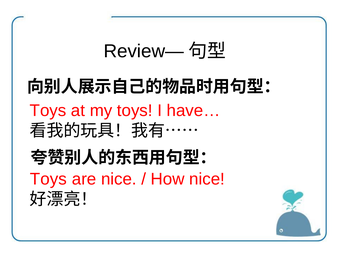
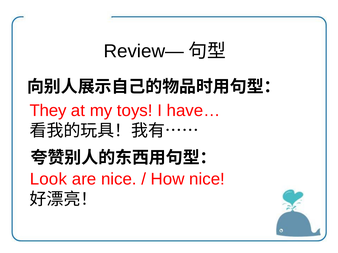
Toys at (48, 111): Toys -> They
Toys at (48, 179): Toys -> Look
